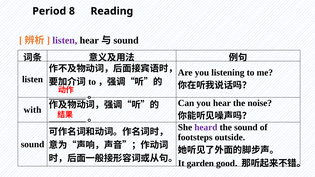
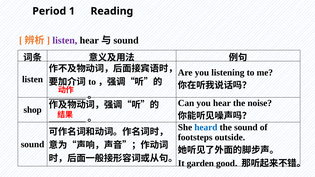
8: 8 -> 1
with: with -> shop
heard colour: purple -> blue
